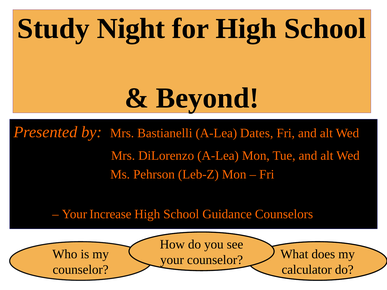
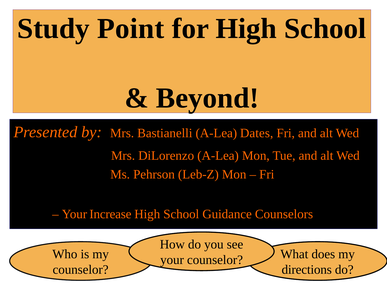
Night: Night -> Point
calculator: calculator -> directions
